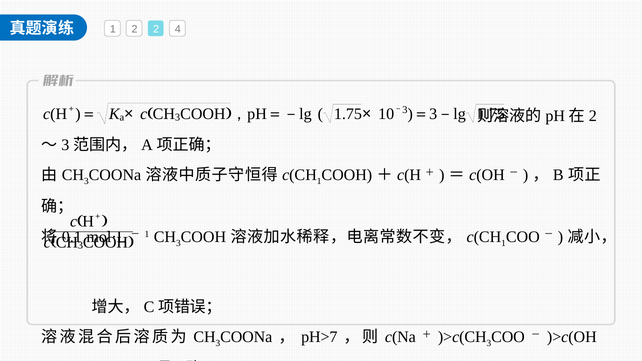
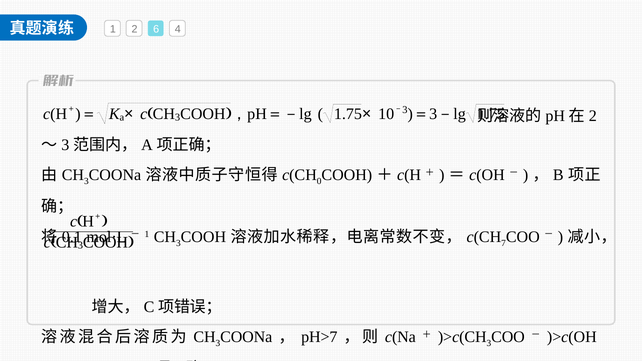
2 2: 2 -> 6
1 at (319, 181): 1 -> 0
1 at (504, 243): 1 -> 7
